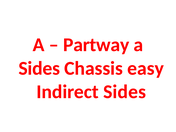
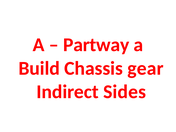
Sides at (39, 68): Sides -> Build
easy: easy -> gear
